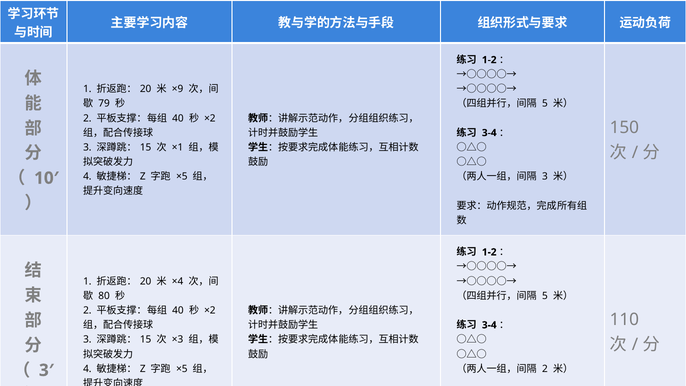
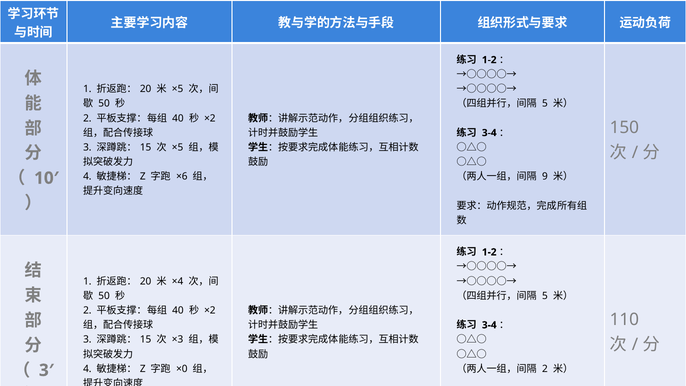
×9 at (178, 89): ×9 -> ×5
79 at (104, 104): 79 -> 50
×1 at (178, 147): ×1 -> ×5
3 at (545, 177): 3 -> 9
×5 at (182, 177): ×5 -> ×6
80 at (104, 296): 80 -> 50
×5 at (182, 369): ×5 -> ×0
